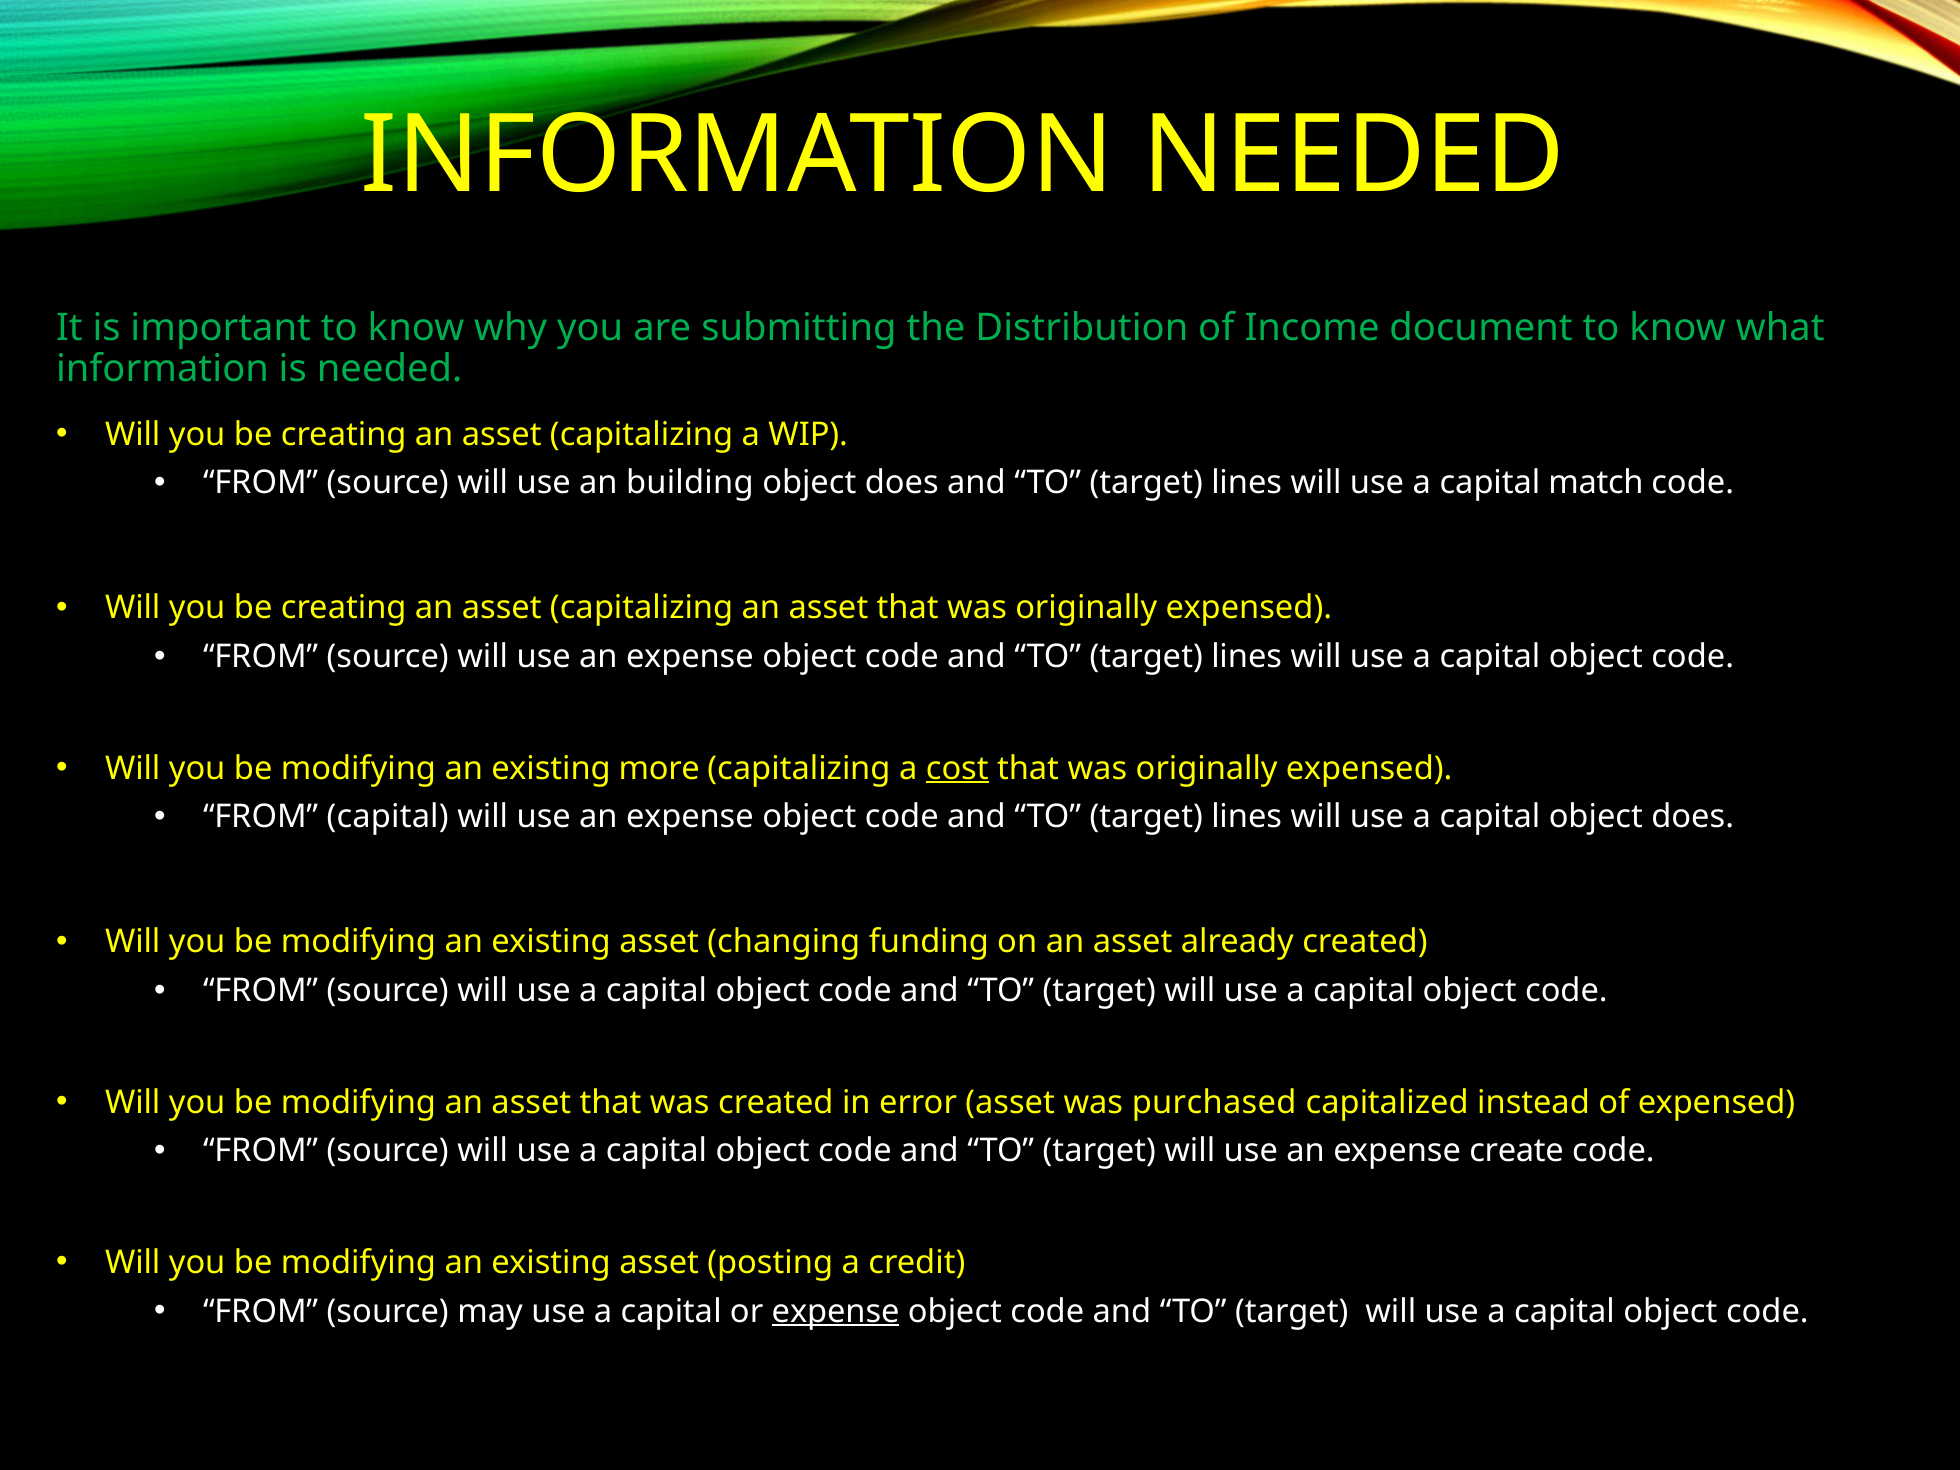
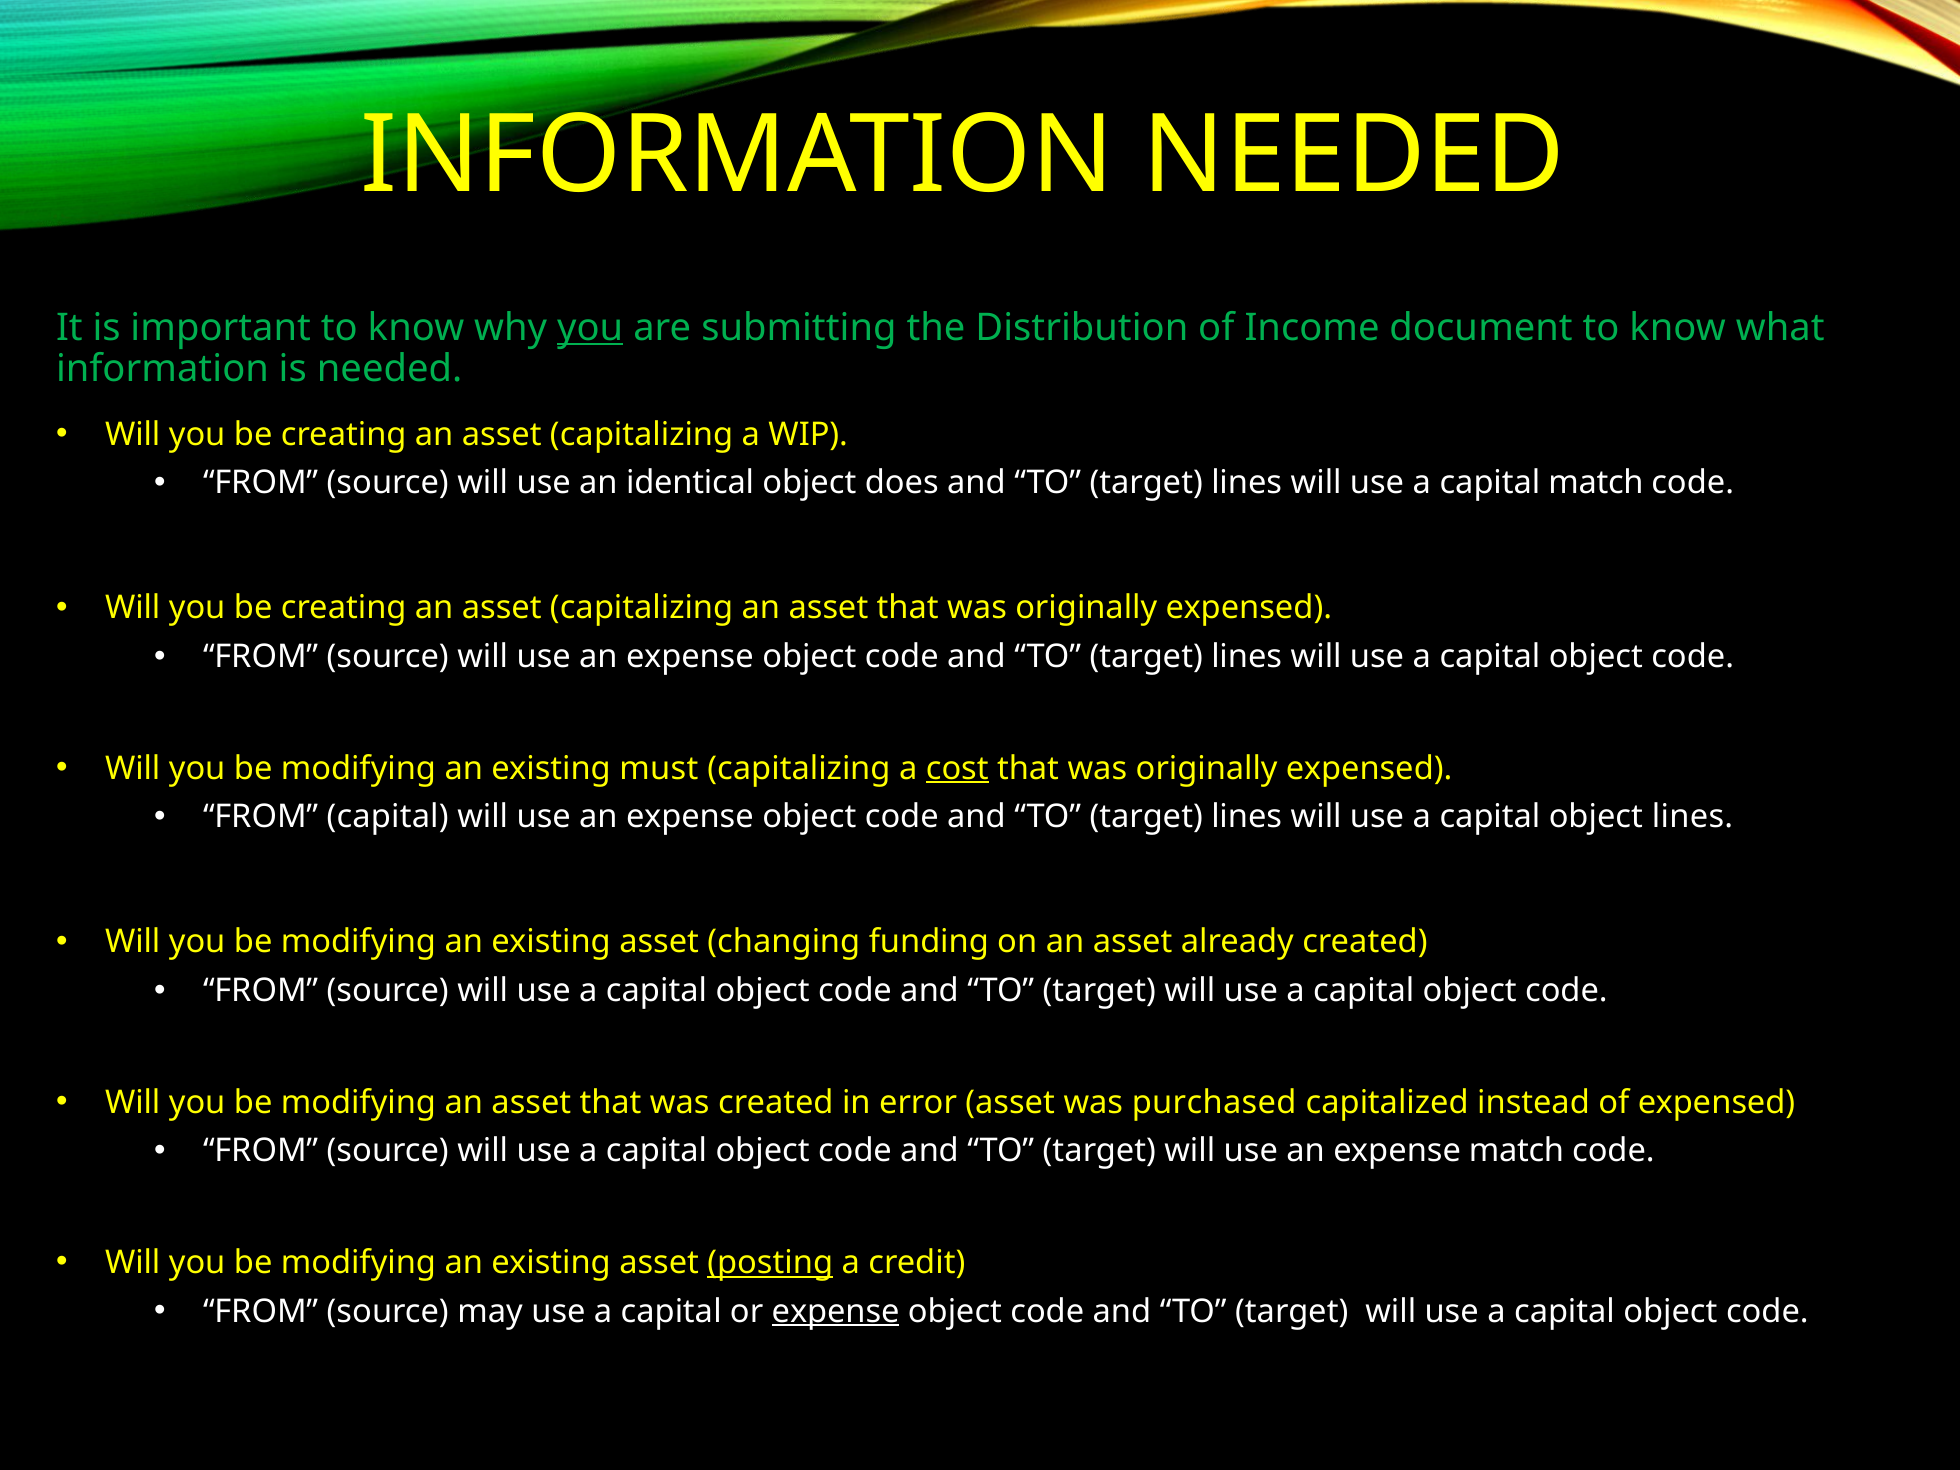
you at (590, 327) underline: none -> present
building: building -> identical
more: more -> must
capital object does: does -> lines
expense create: create -> match
posting underline: none -> present
